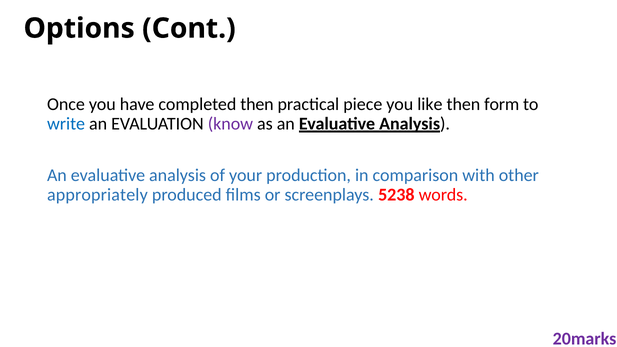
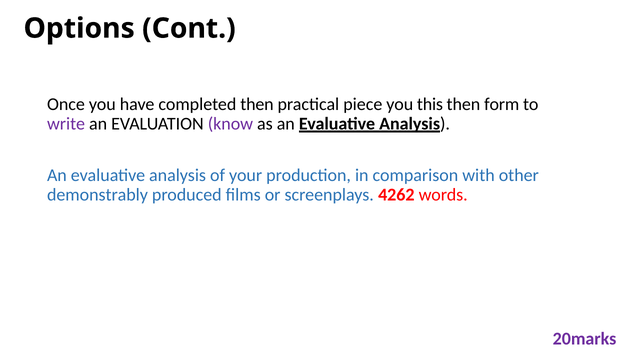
like: like -> this
write colour: blue -> purple
appropriately: appropriately -> demonstrably
5238: 5238 -> 4262
